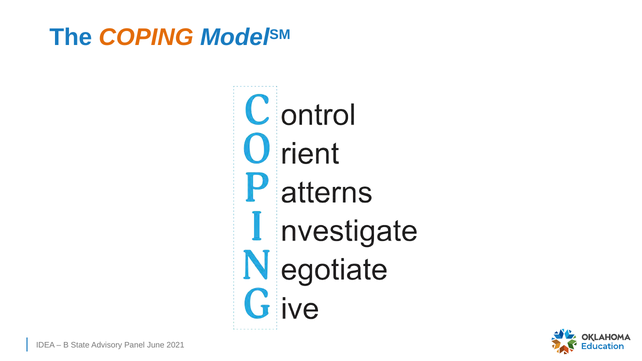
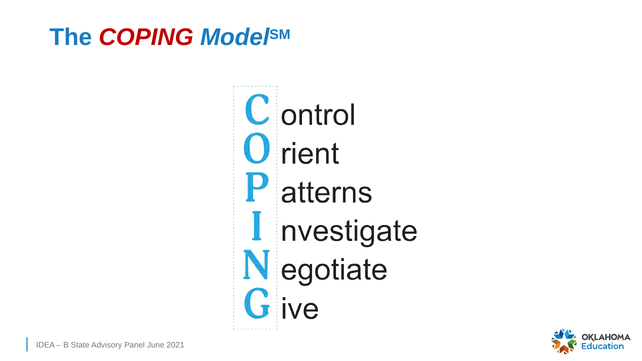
COPING colour: orange -> red
